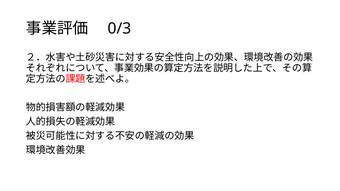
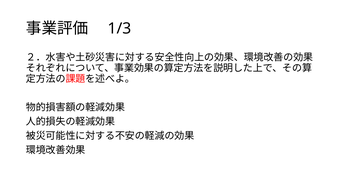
0/3: 0/3 -> 1/3
